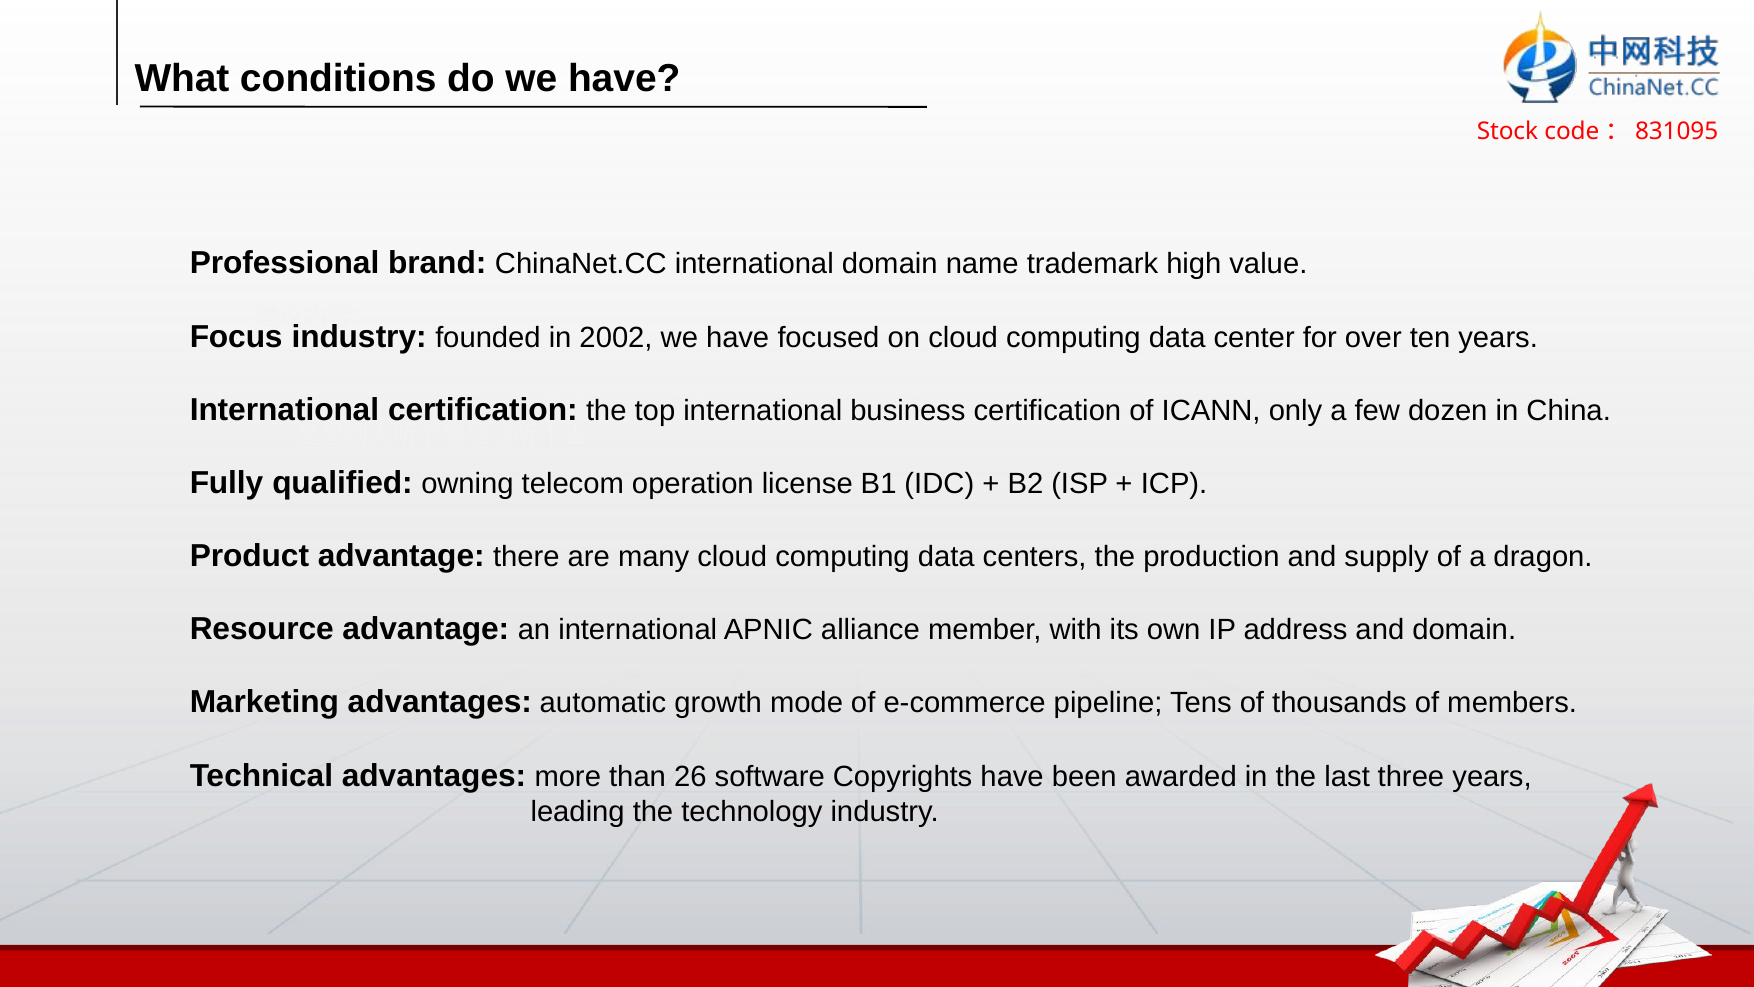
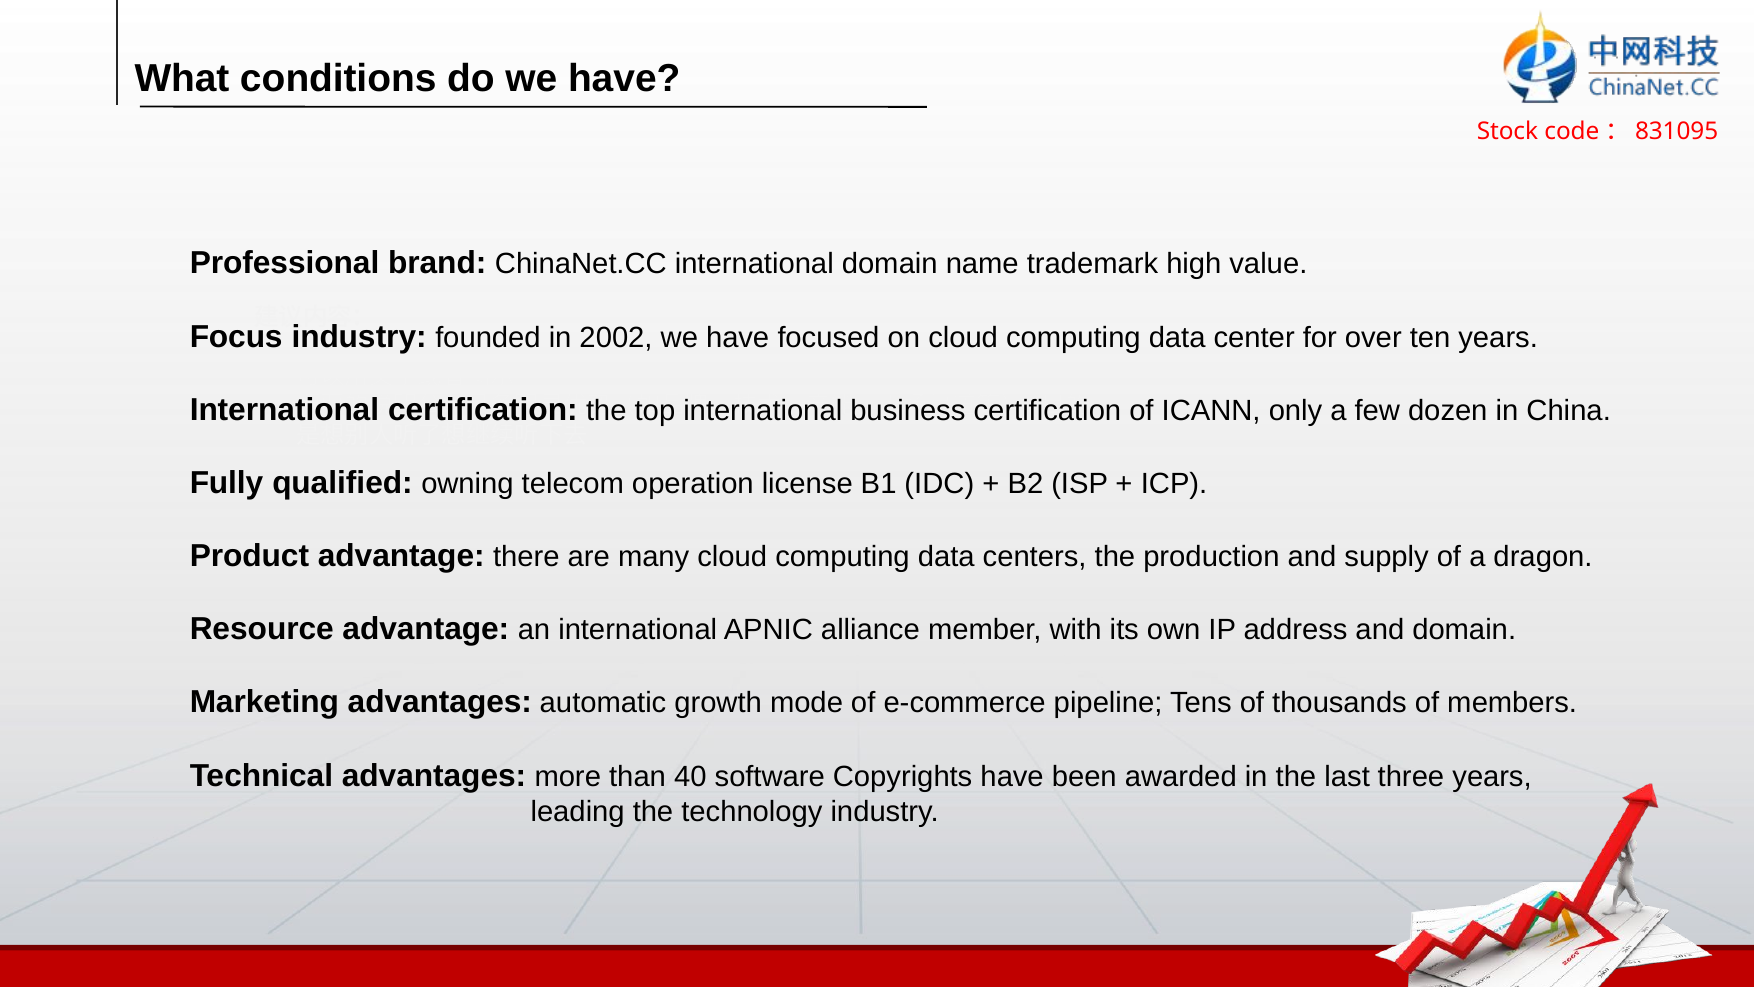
26: 26 -> 40
